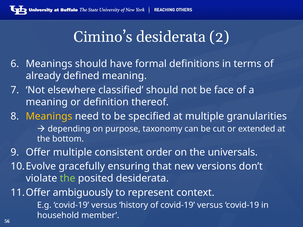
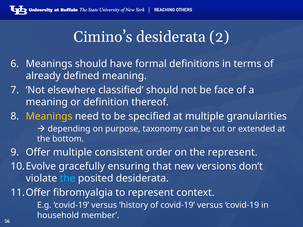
the universals: universals -> represent
the at (68, 179) colour: light green -> light blue
ambiguously: ambiguously -> fibromyalgia
